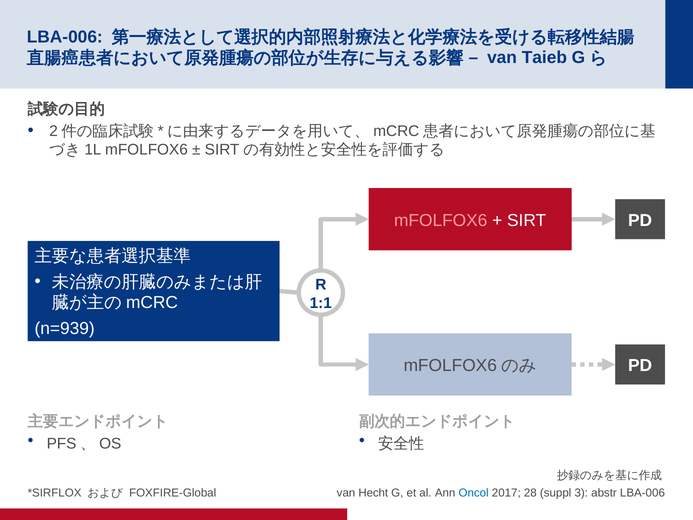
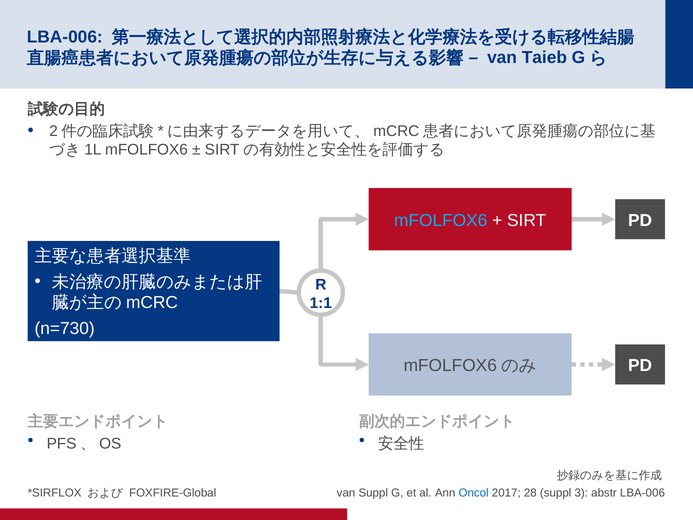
mFOLFOX6 at (441, 220) colour: pink -> light blue
n=939: n=939 -> n=730
van Hecht: Hecht -> Suppl
